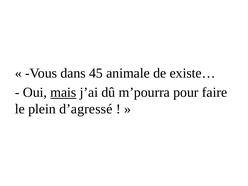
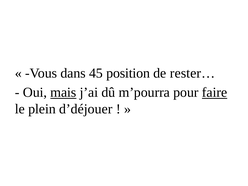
animale: animale -> position
existe…: existe… -> rester…
faire underline: none -> present
d’agressé: d’agressé -> d’déjouer
